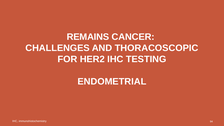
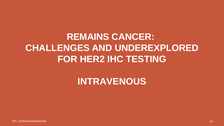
THORACOSCOPIC: THORACOSCOPIC -> UNDEREXPLORED
ENDOMETRIAL: ENDOMETRIAL -> INTRAVENOUS
